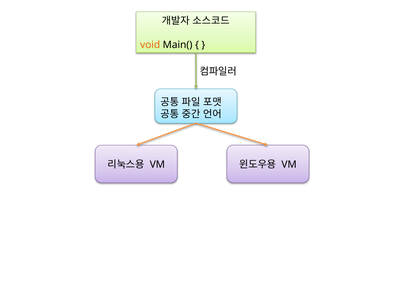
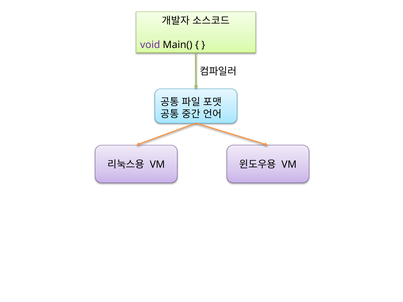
void colour: orange -> purple
